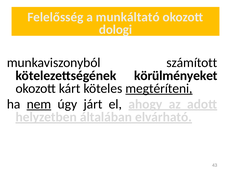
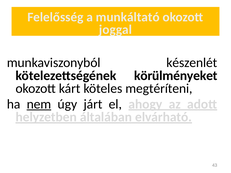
dologi: dologi -> joggal
számított: számított -> készenlét
megtéríteni underline: present -> none
